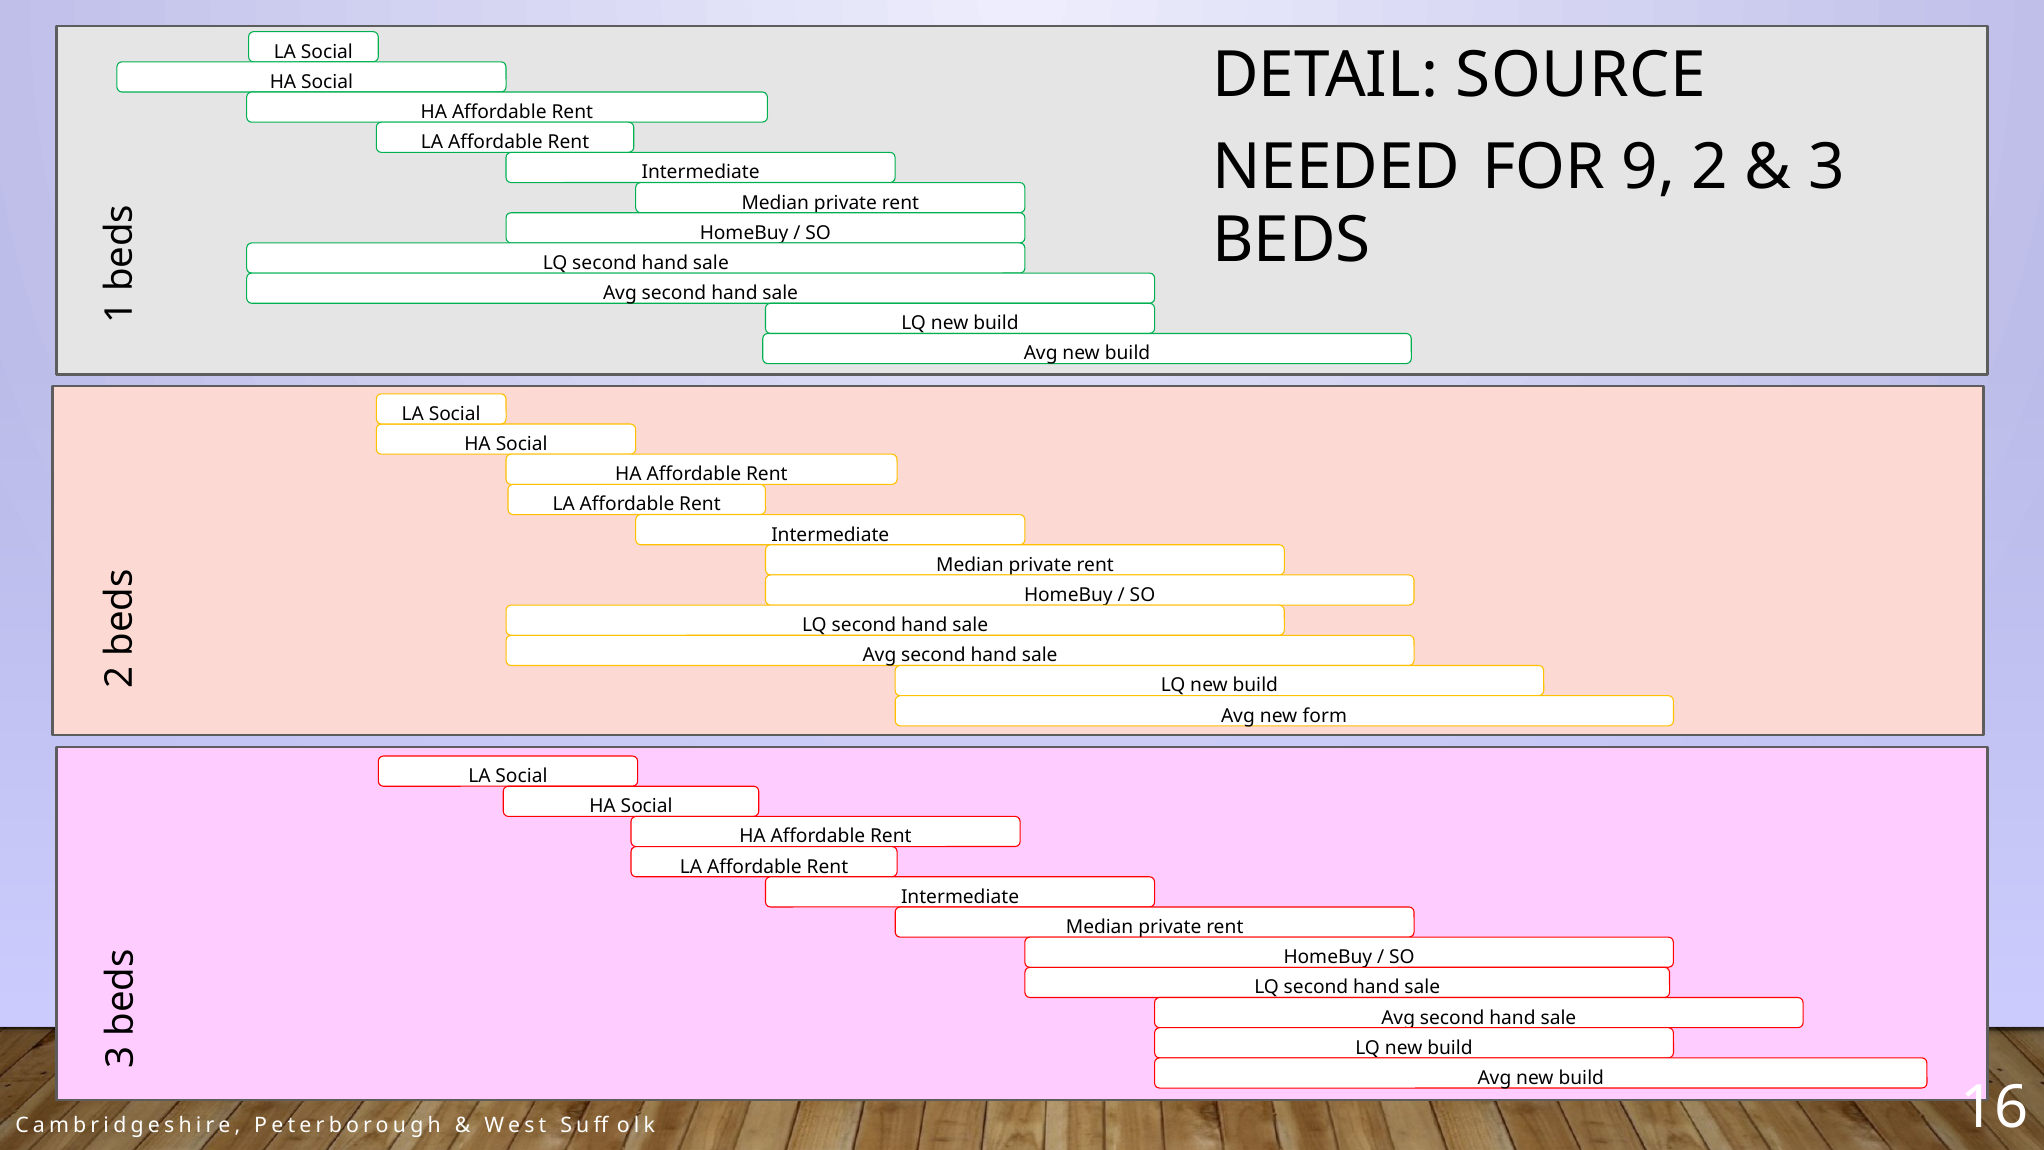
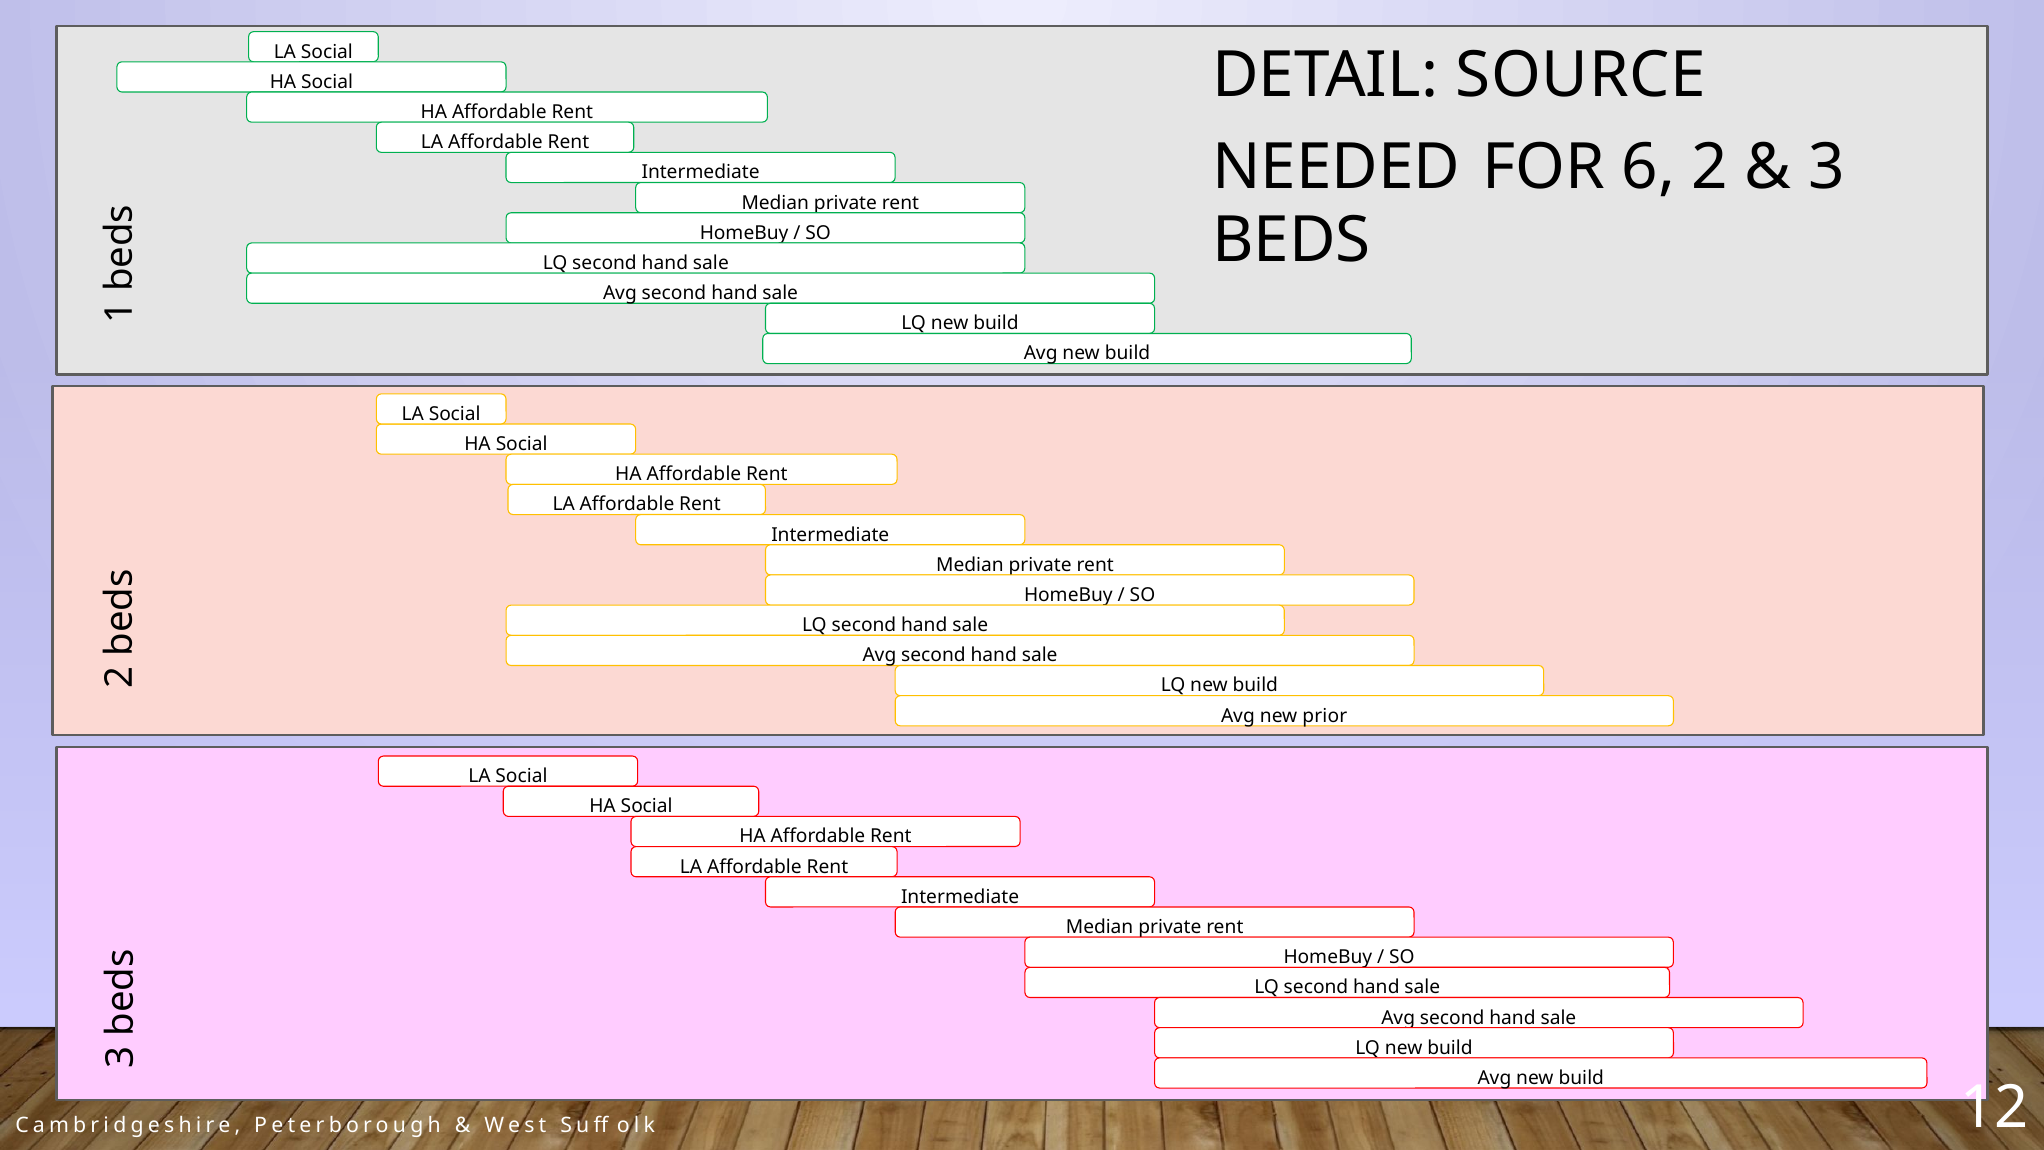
9: 9 -> 6
form: form -> prior
16: 16 -> 12
